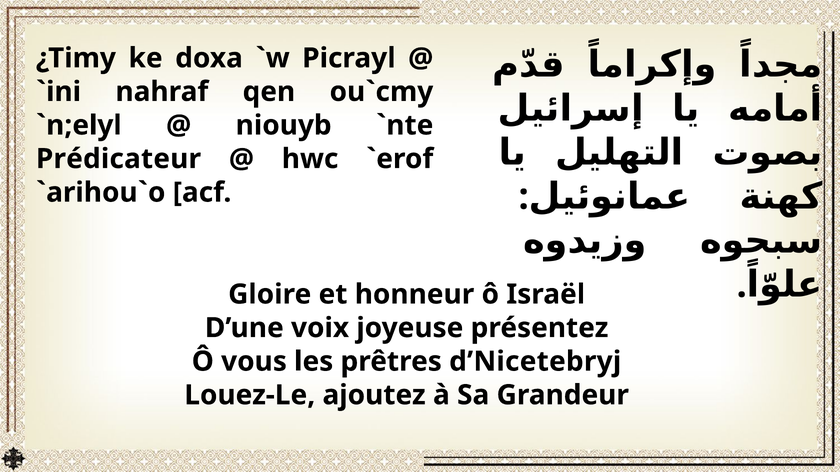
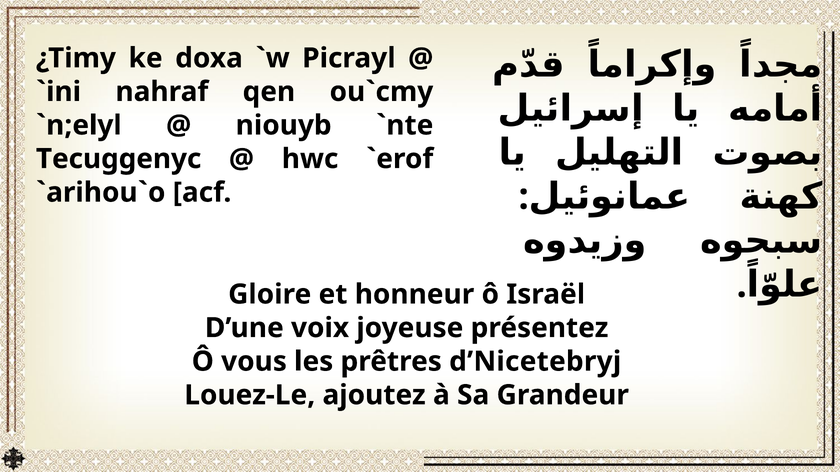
Prédicateur: Prédicateur -> Tecuggenyc
